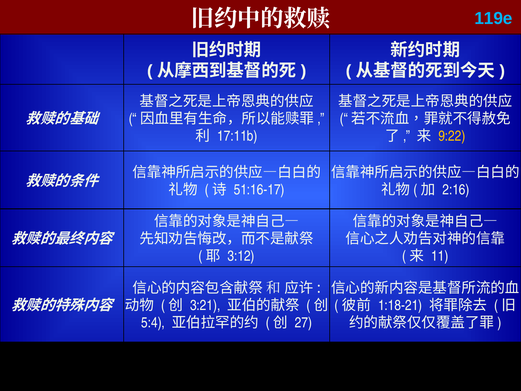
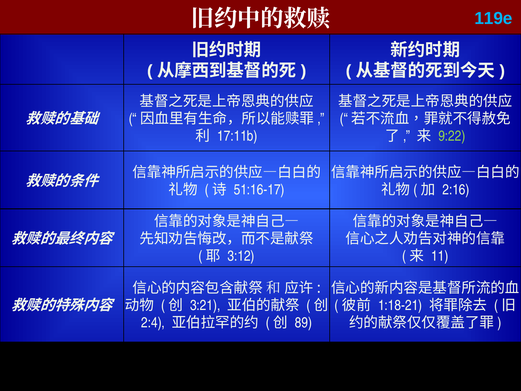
9:22 colour: yellow -> light green
5:4: 5:4 -> 2:4
27: 27 -> 89
